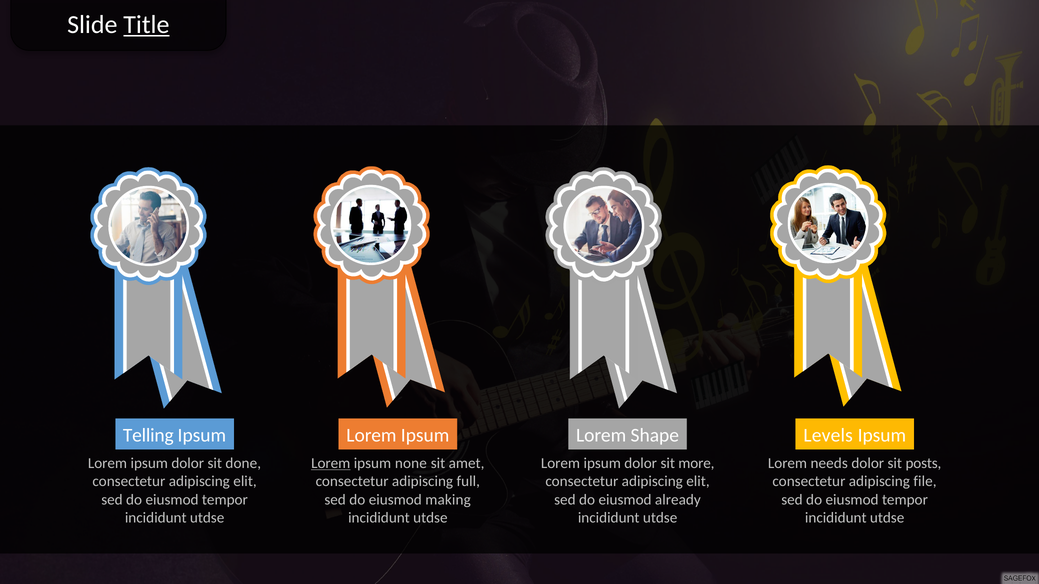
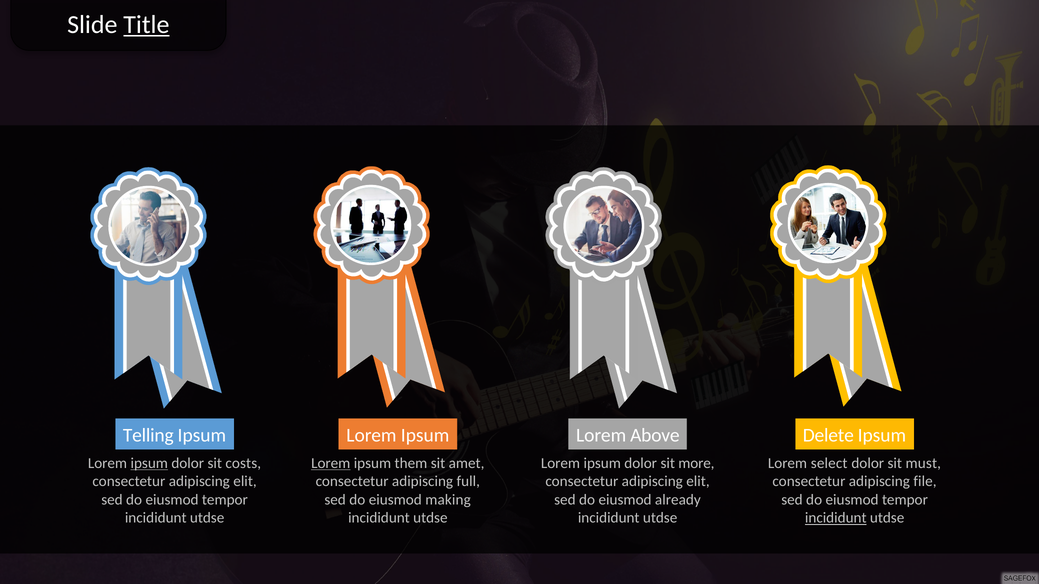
Shape: Shape -> Above
Levels: Levels -> Delete
ipsum at (149, 464) underline: none -> present
done: done -> costs
none: none -> them
needs: needs -> select
posts: posts -> must
incididunt at (836, 518) underline: none -> present
